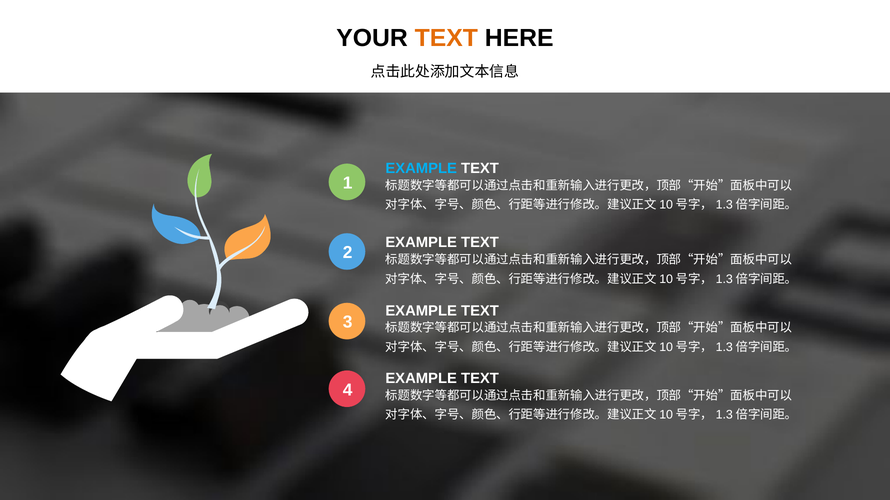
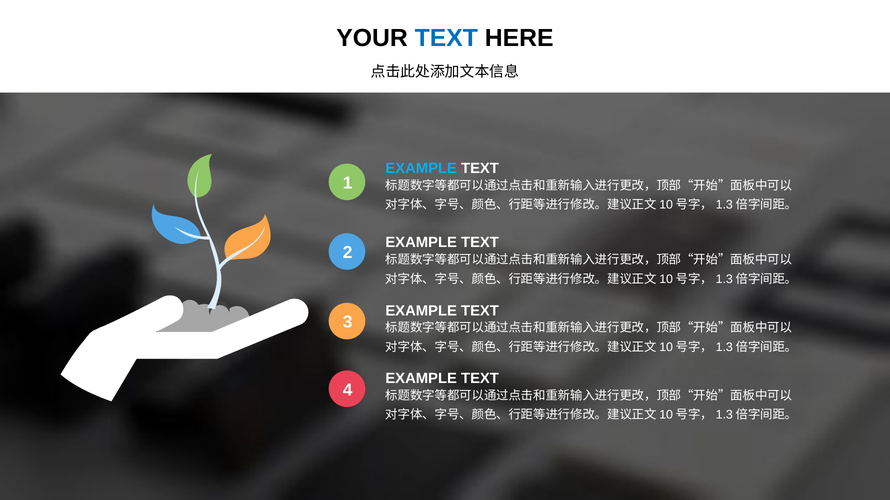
TEXT at (446, 38) colour: orange -> blue
